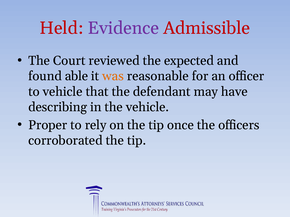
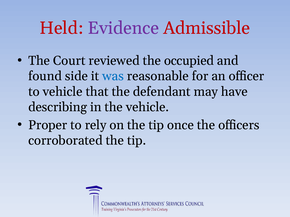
expected: expected -> occupied
able: able -> side
was colour: orange -> blue
